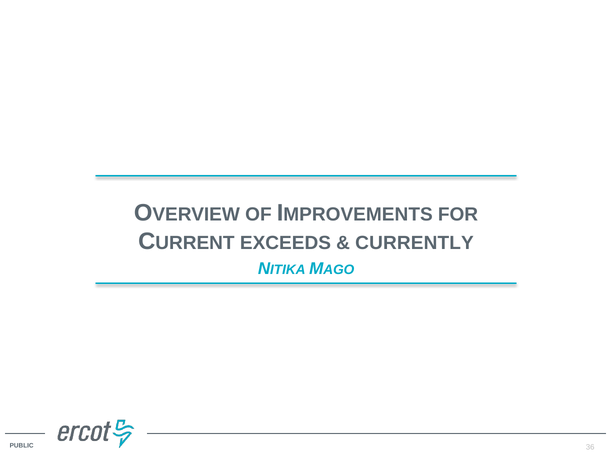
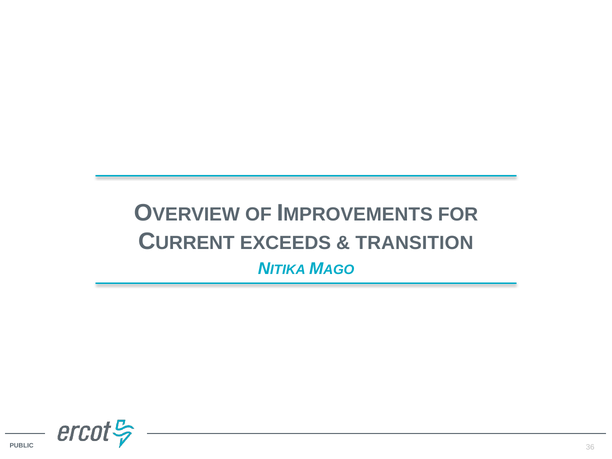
CURRENTLY: CURRENTLY -> TRANSITION
